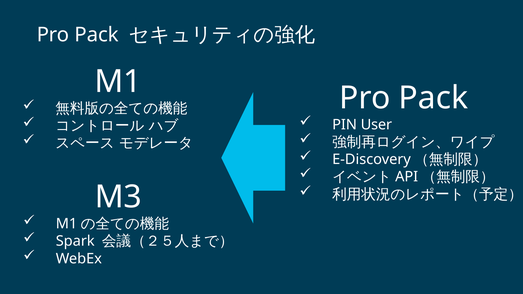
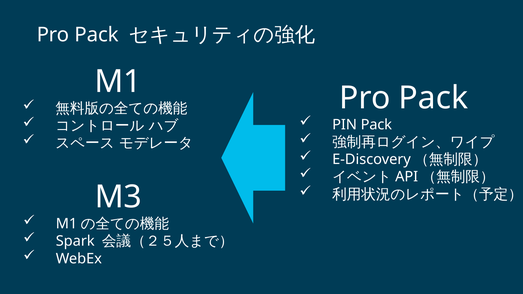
PIN User: User -> Pack
